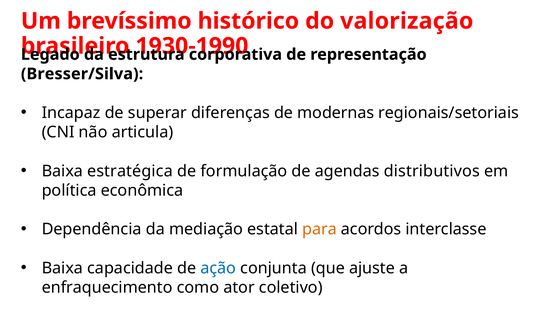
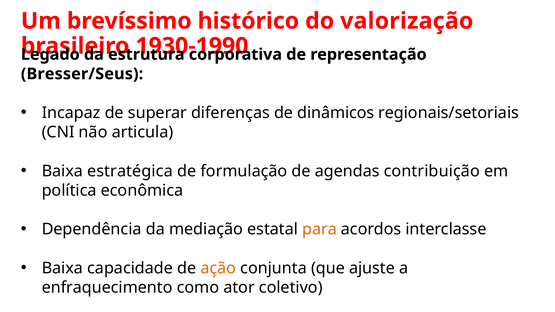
Bresser/Silva: Bresser/Silva -> Bresser/Seus
de modernas: modernas -> dinâmicos
distributivos: distributivos -> contribuição
ação colour: blue -> orange
